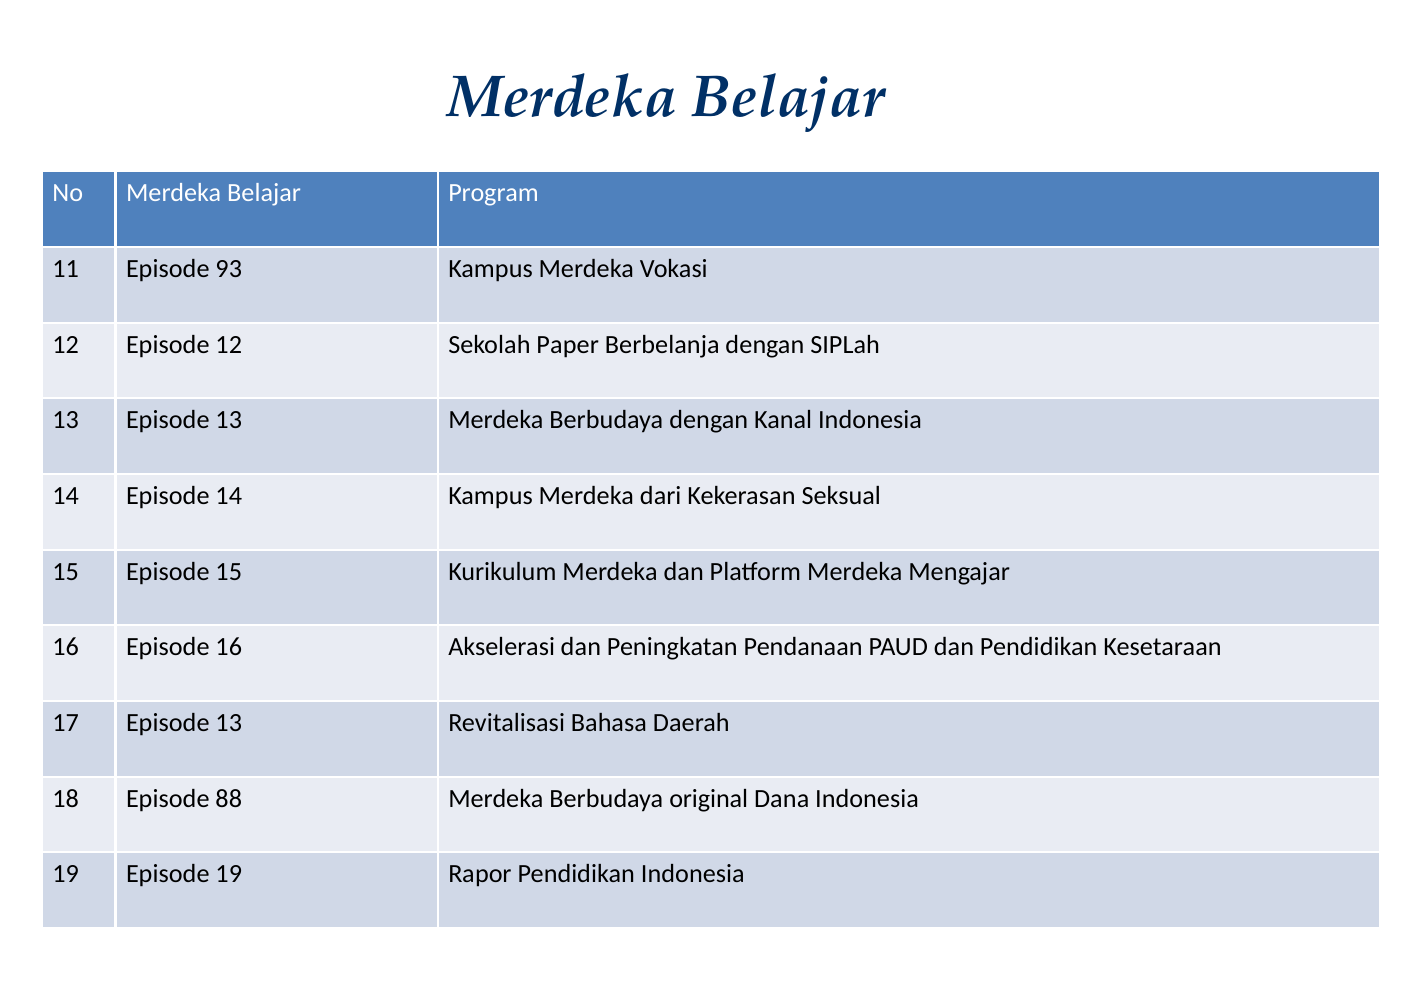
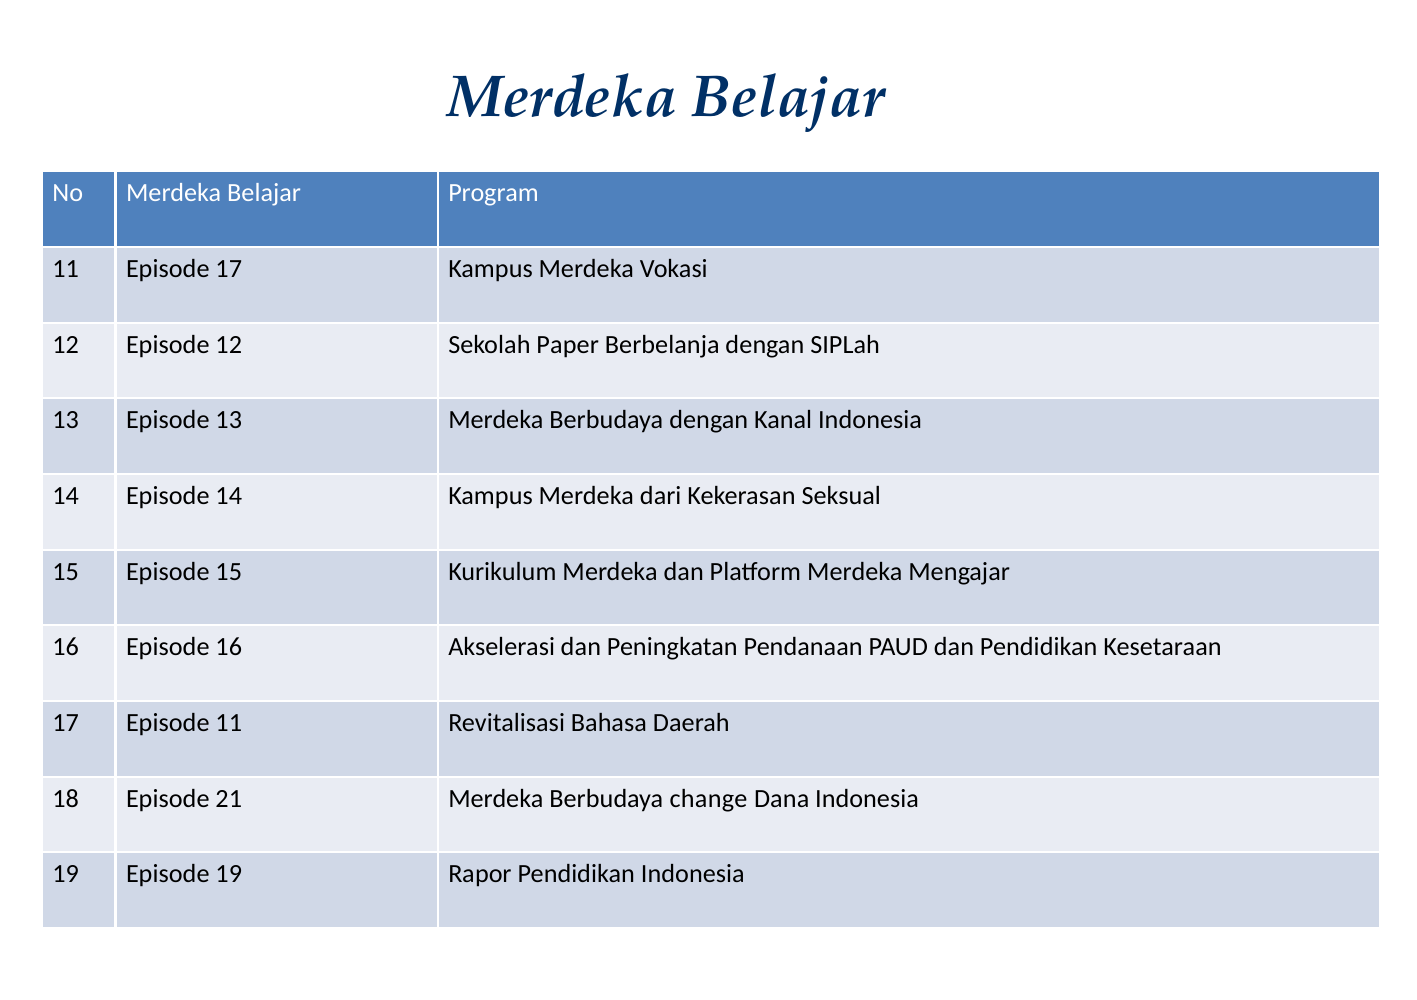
Episode 93: 93 -> 17
17 Episode 13: 13 -> 11
88: 88 -> 21
original: original -> change
